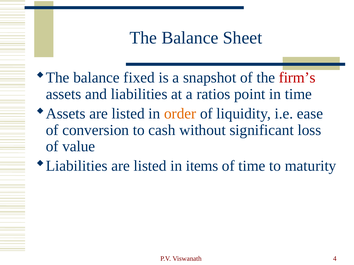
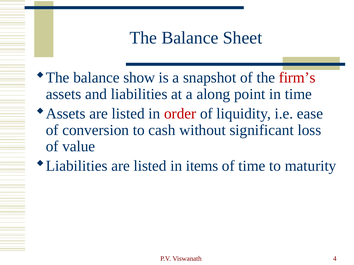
fixed: fixed -> show
ratios: ratios -> along
order colour: orange -> red
